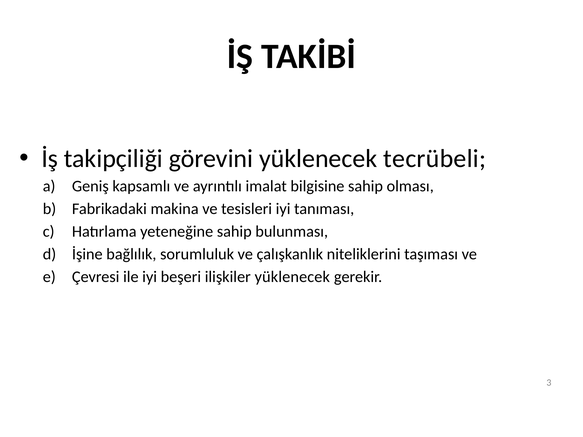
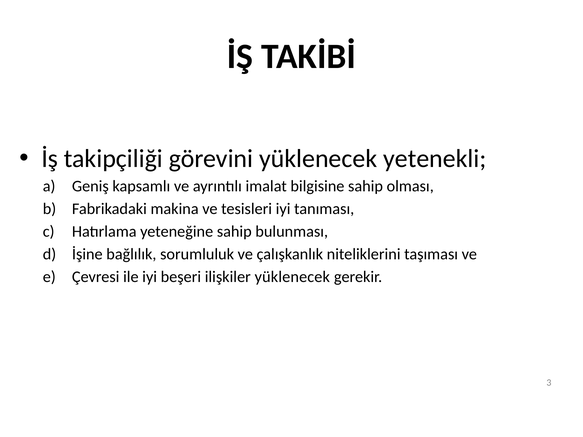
tecrübeli: tecrübeli -> yetenekli
